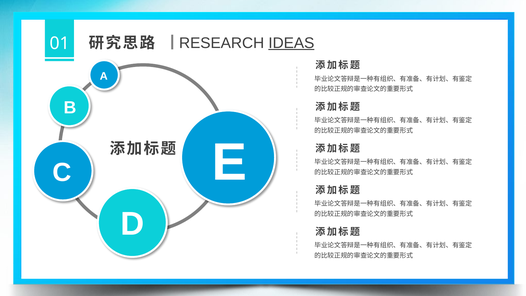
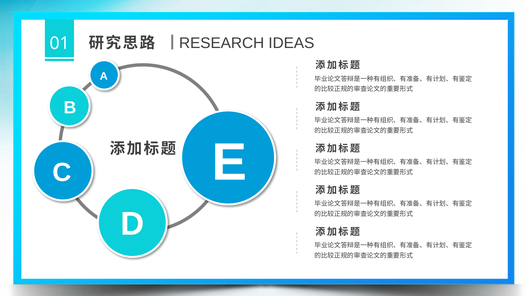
IDEAS underline: present -> none
